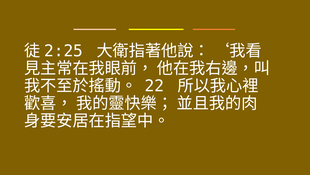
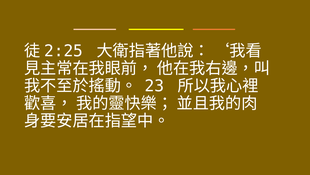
22: 22 -> 23
